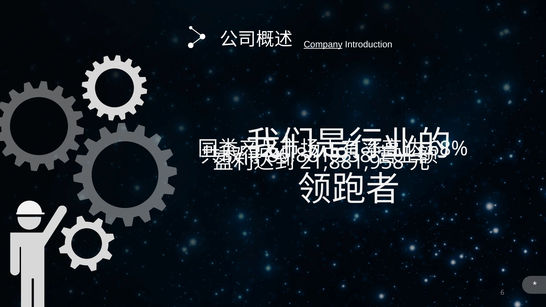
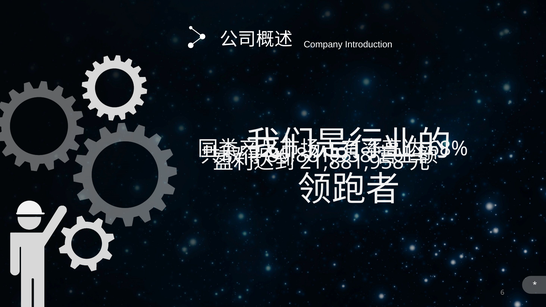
Company underline: present -> none
